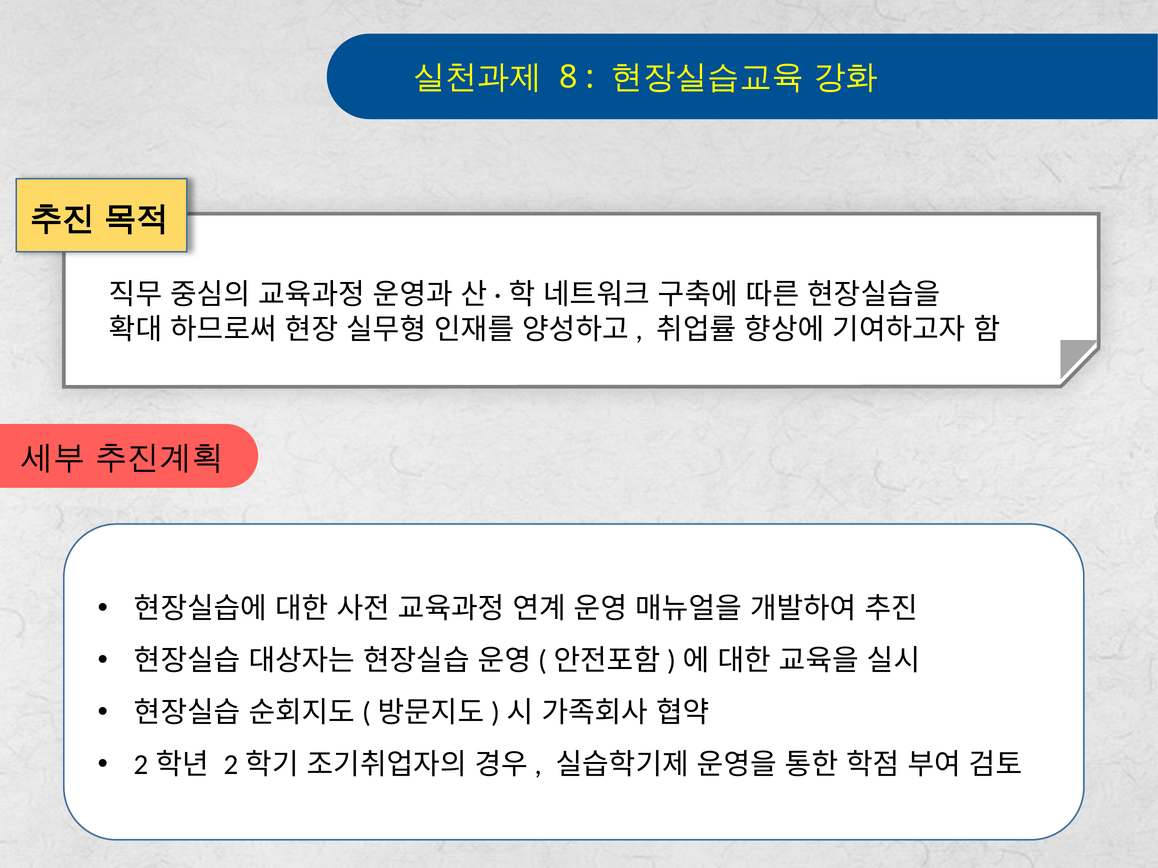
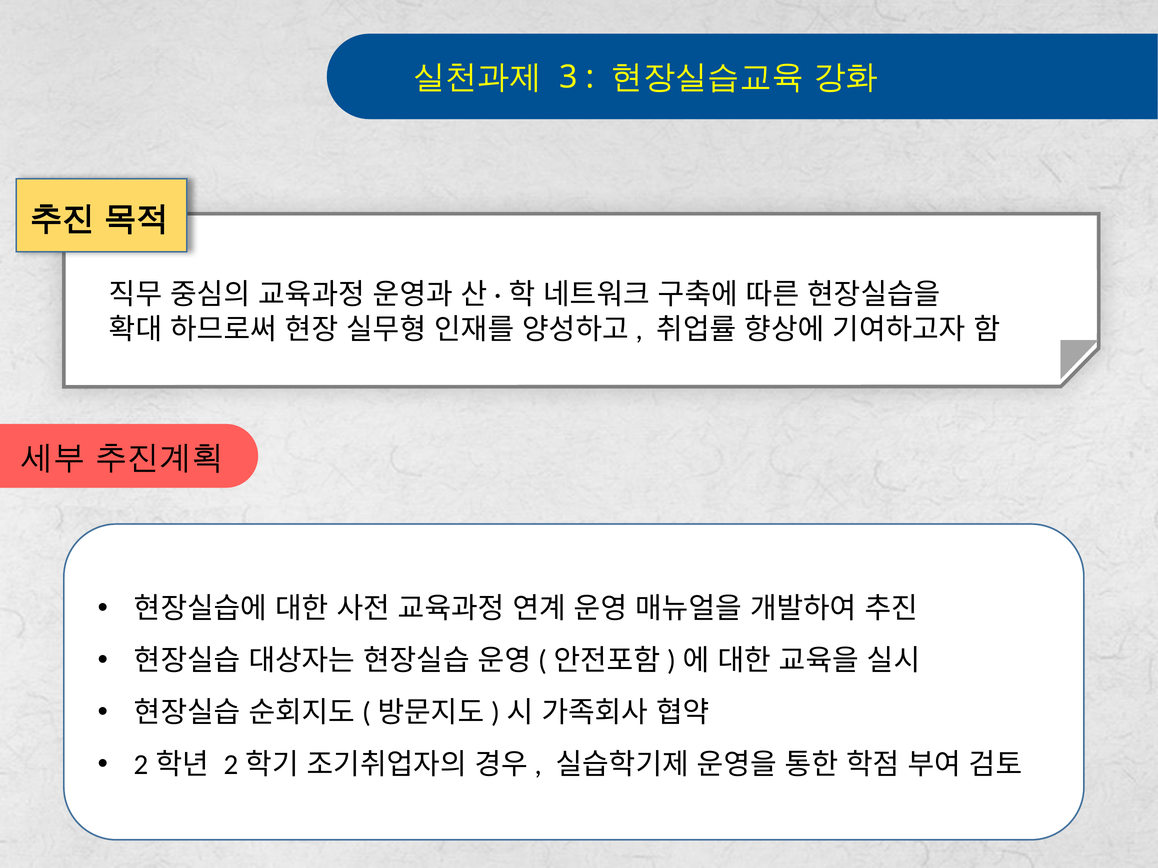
8: 8 -> 3
